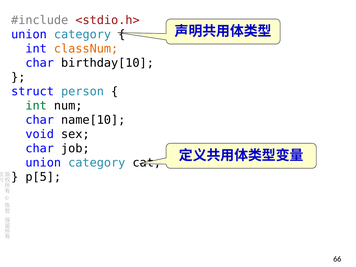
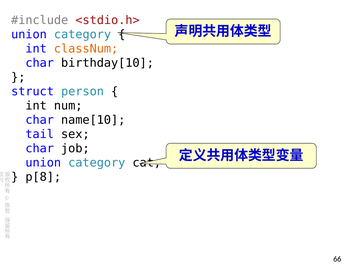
int at (36, 106) colour: green -> black
void: void -> tail
p[5: p[5 -> p[8
